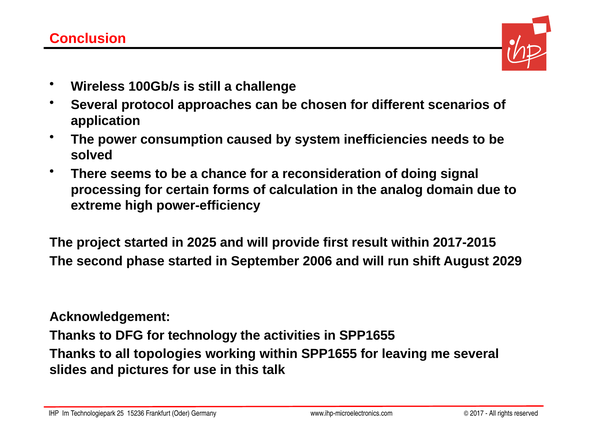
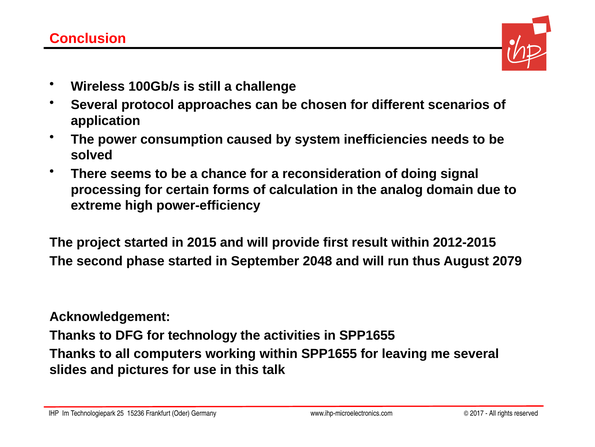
2025: 2025 -> 2015
2017-2015: 2017-2015 -> 2012-2015
2006: 2006 -> 2048
shift: shift -> thus
2029: 2029 -> 2079
topologies: topologies -> computers
